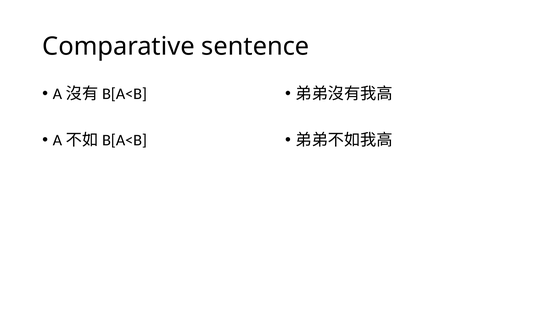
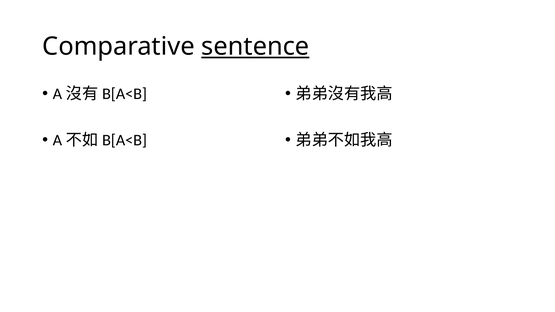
sentence underline: none -> present
